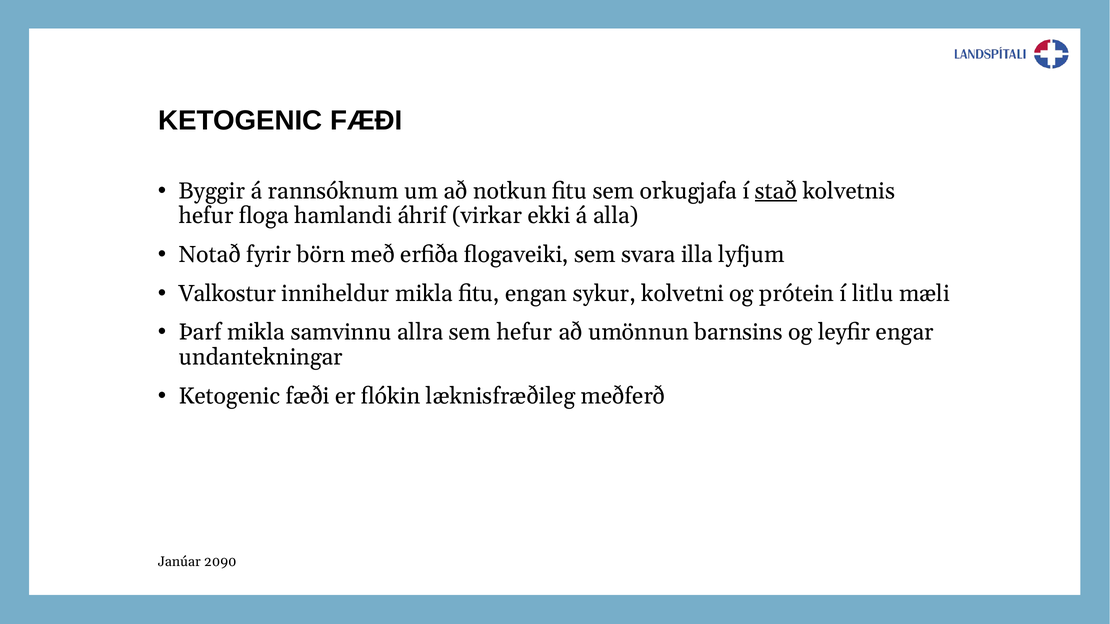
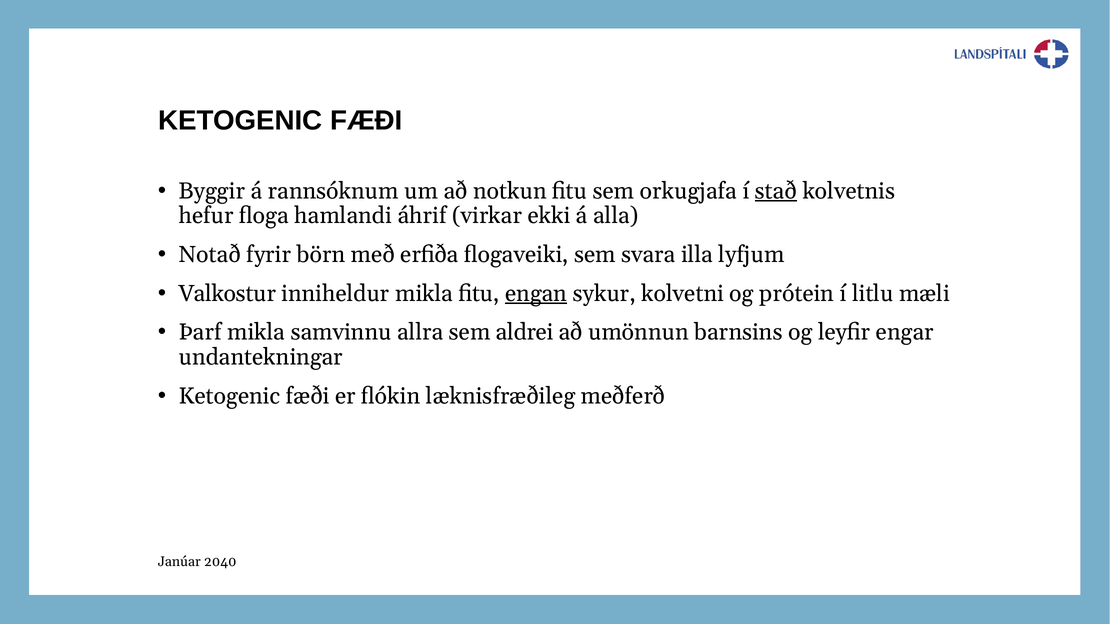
engan underline: none -> present
sem hefur: hefur -> aldrei
2090: 2090 -> 2040
